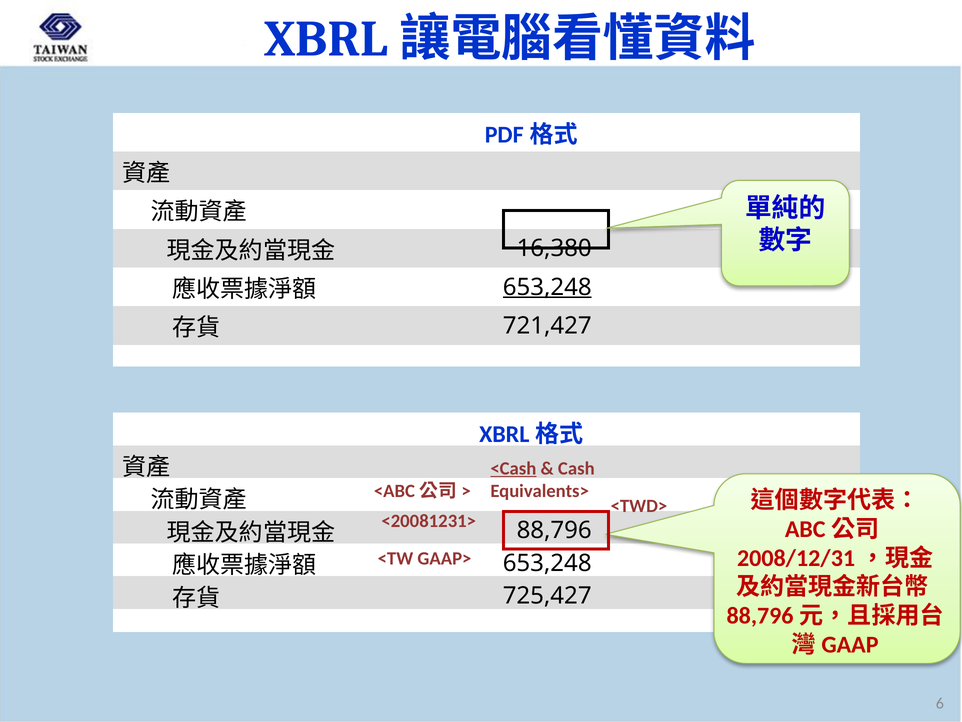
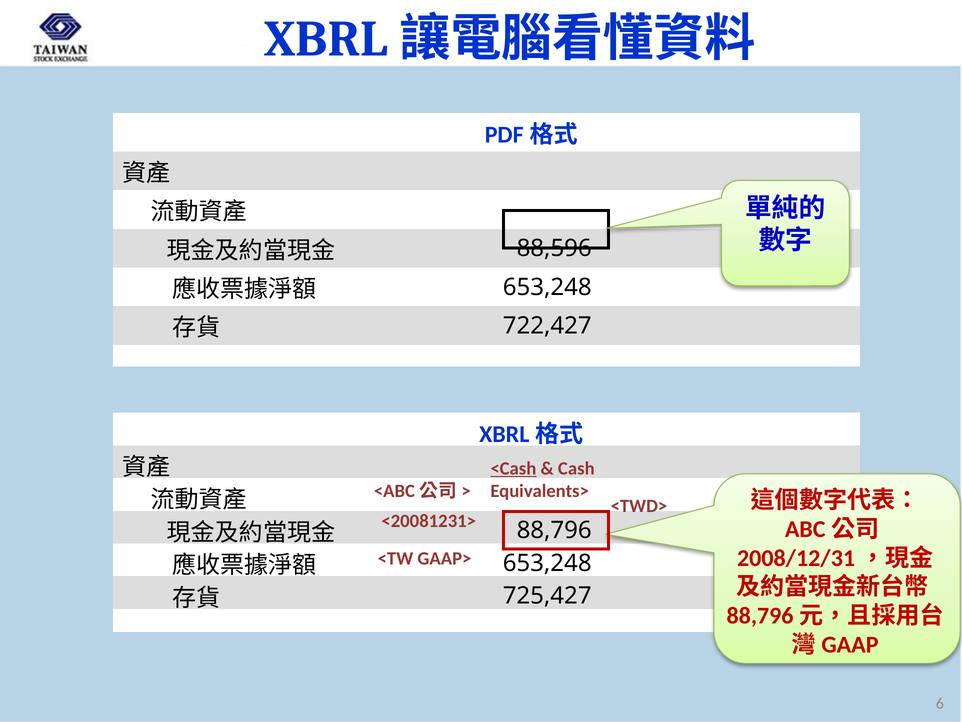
16,380: 16,380 -> 88,596
653,248 at (547, 287) underline: present -> none
721,427: 721,427 -> 722,427
